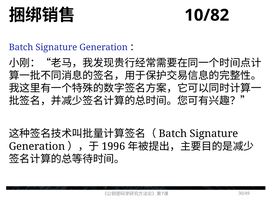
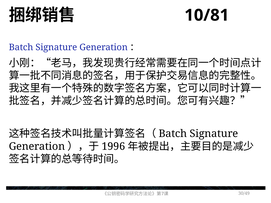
10/82: 10/82 -> 10/81
